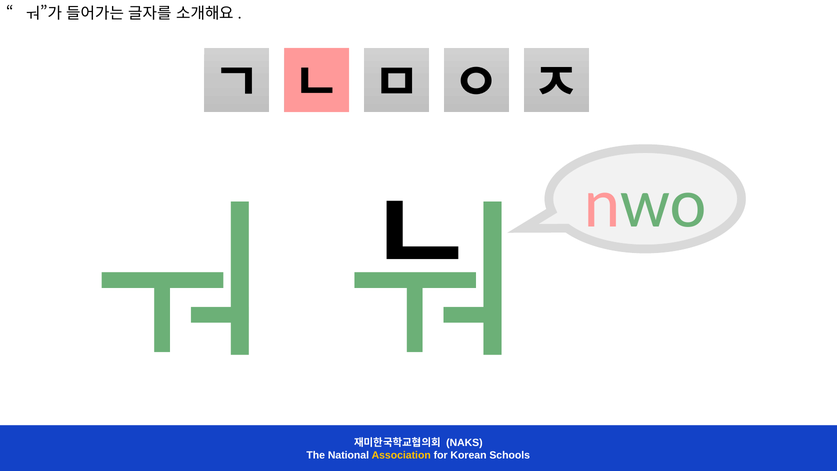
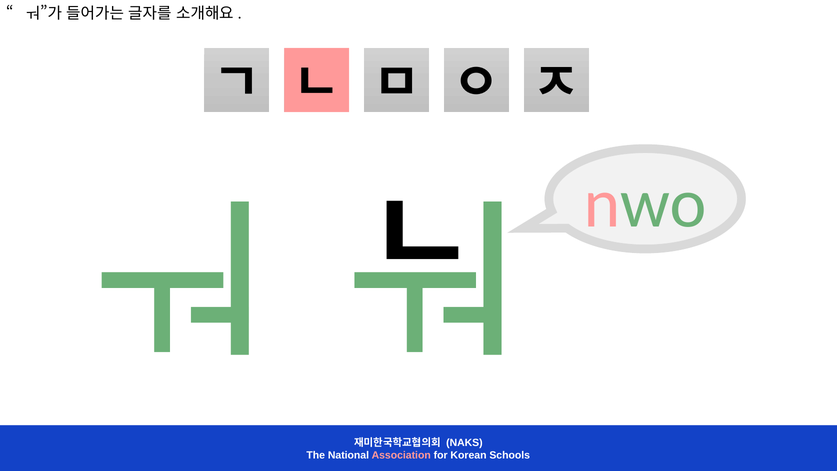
Association colour: yellow -> pink
